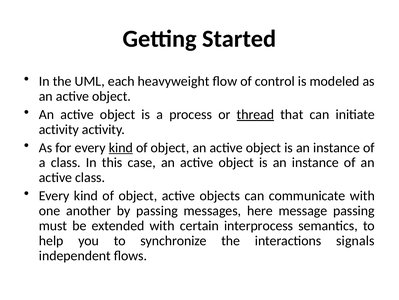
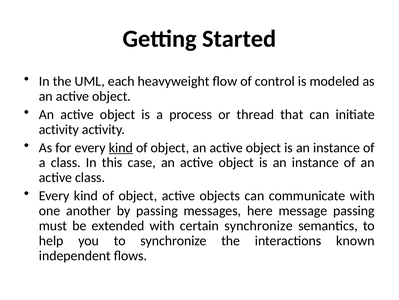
thread underline: present -> none
certain interprocess: interprocess -> synchronize
signals: signals -> known
